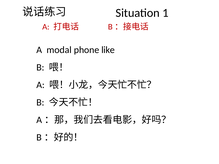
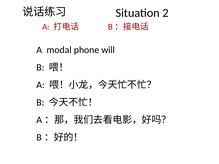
1: 1 -> 2
like: like -> will
